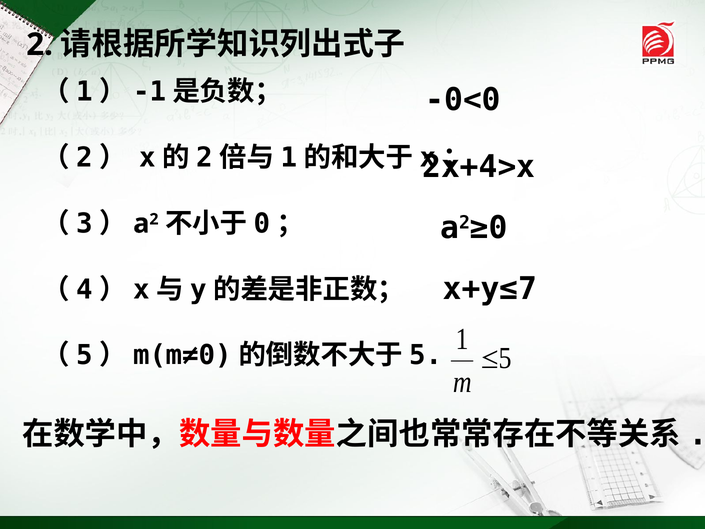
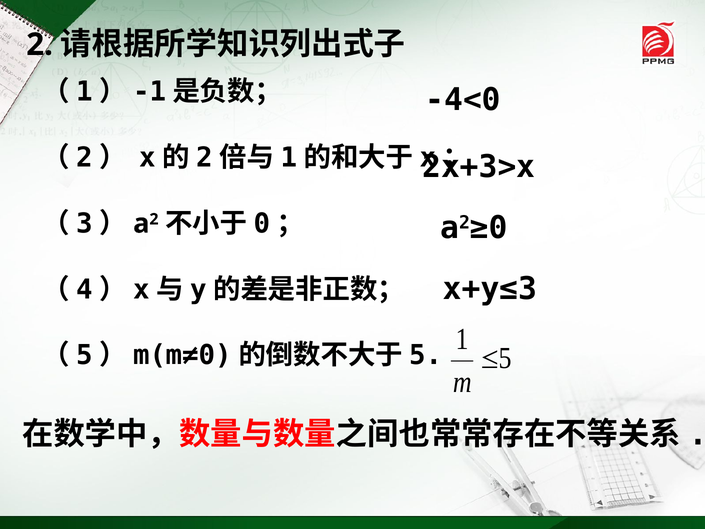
-0<0: -0<0 -> -4<0
2x+4>x: 2x+4>x -> 2x+3>x
x+y≤7: x+y≤7 -> x+y≤3
